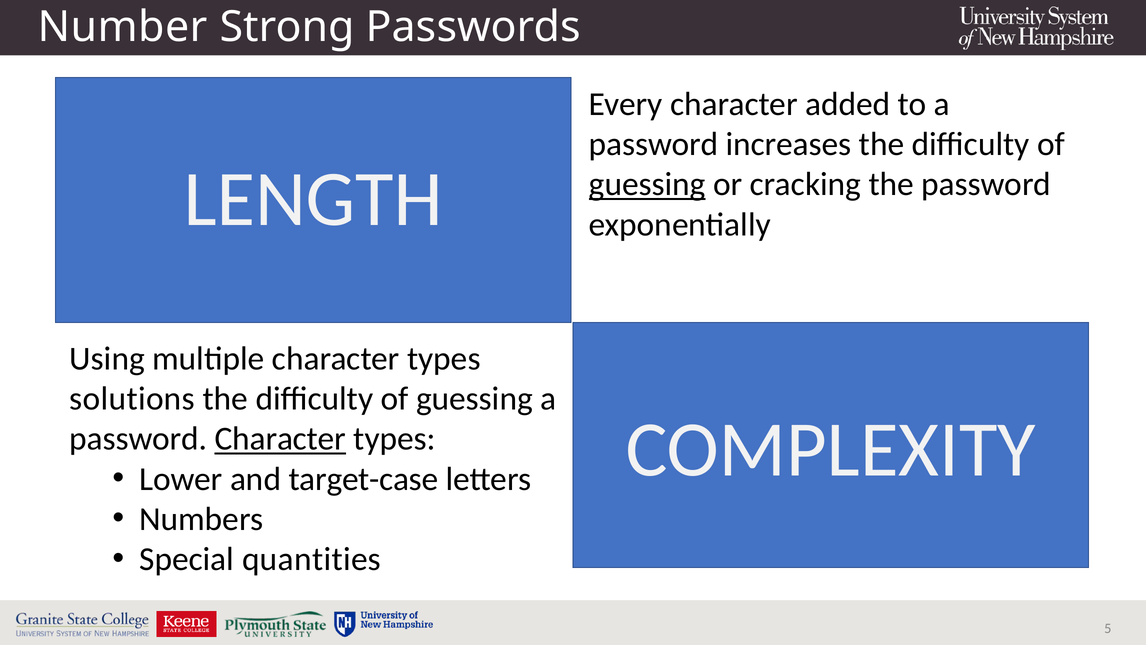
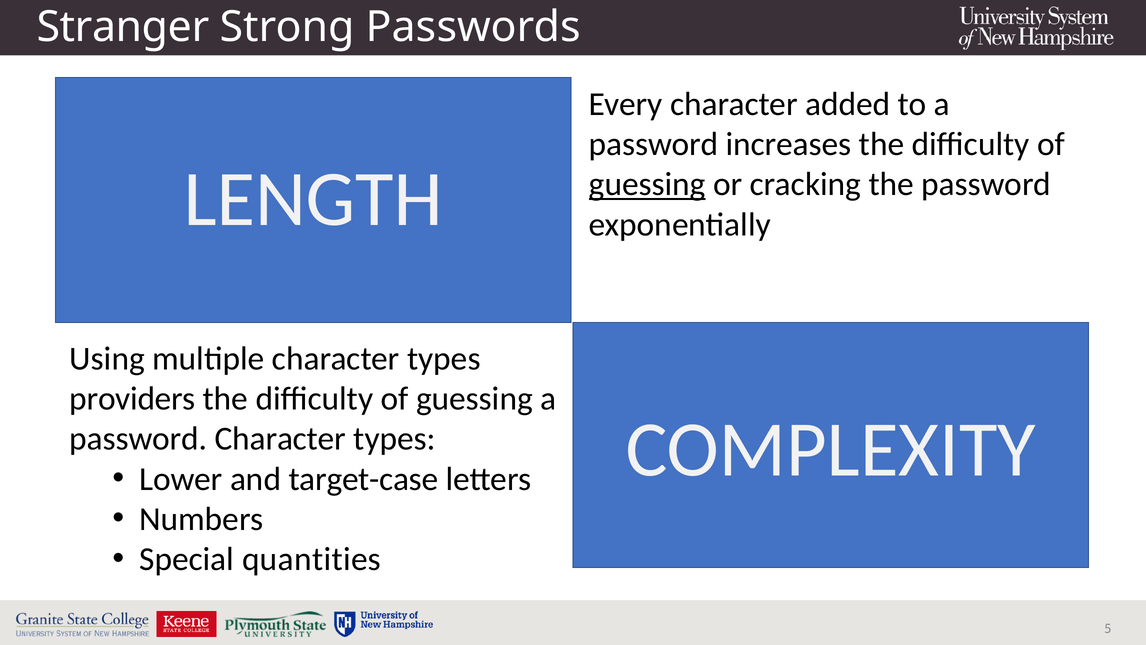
Number: Number -> Stranger
solutions: solutions -> providers
Character at (280, 439) underline: present -> none
